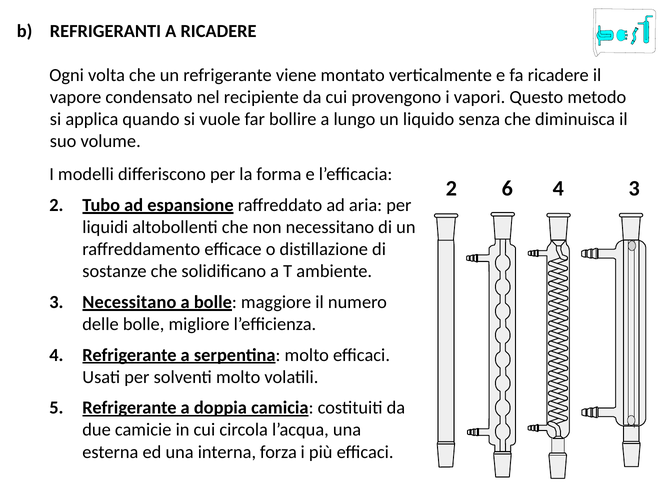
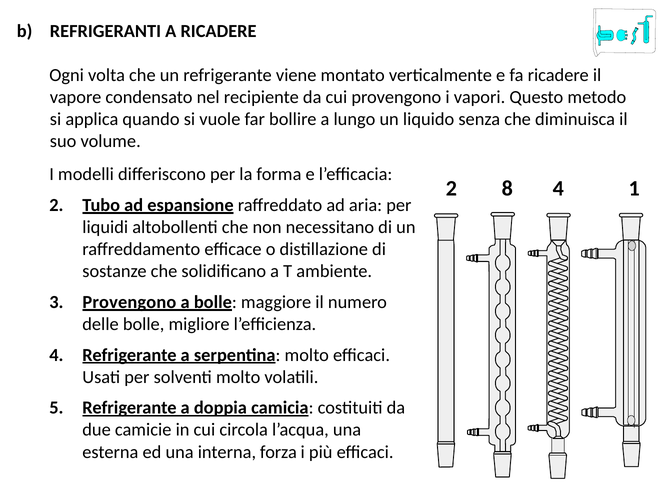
6: 6 -> 8
4 3: 3 -> 1
3 Necessitano: Necessitano -> Provengono
